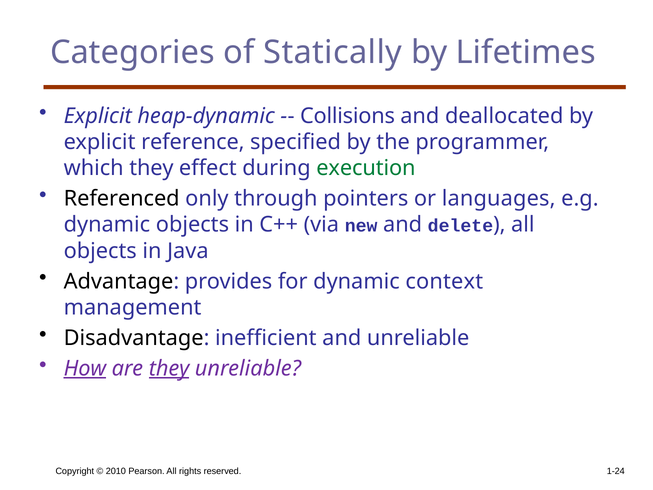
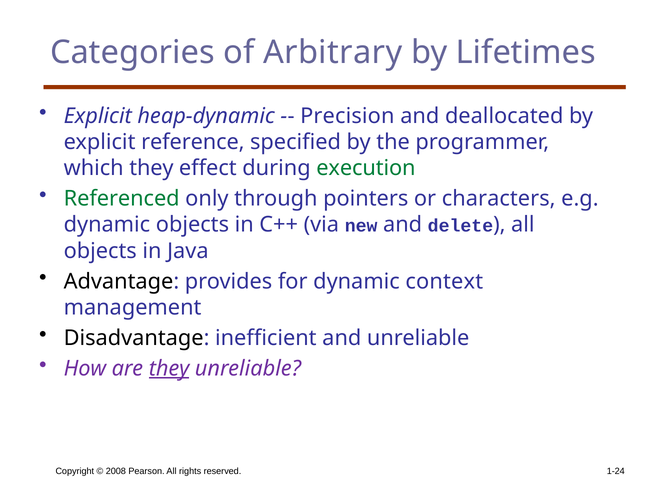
Statically: Statically -> Arbitrary
Collisions: Collisions -> Precision
Referenced colour: black -> green
languages: languages -> characters
How underline: present -> none
2010: 2010 -> 2008
